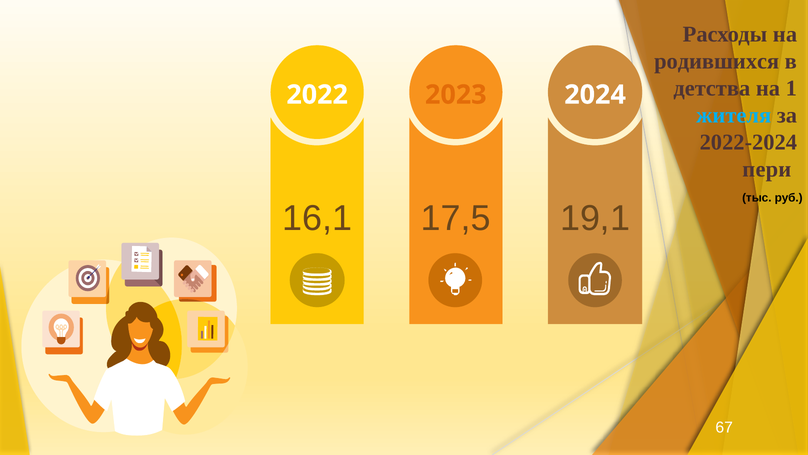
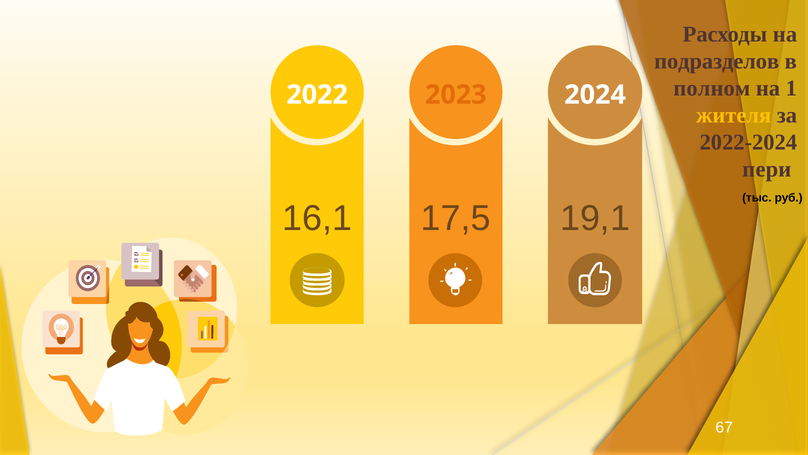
родившихся: родившихся -> подразделов
детства: детства -> полном
жителя colour: light blue -> yellow
